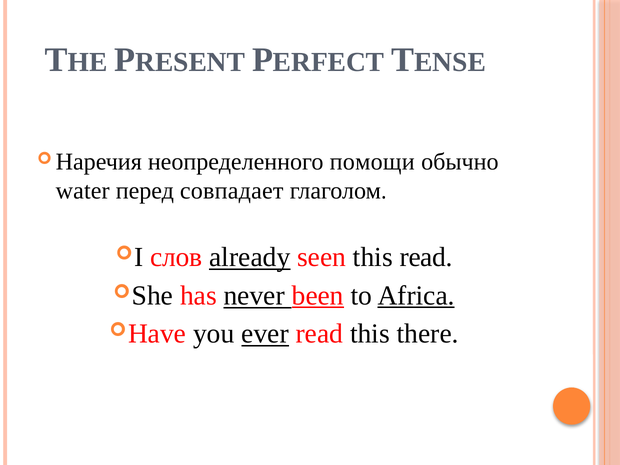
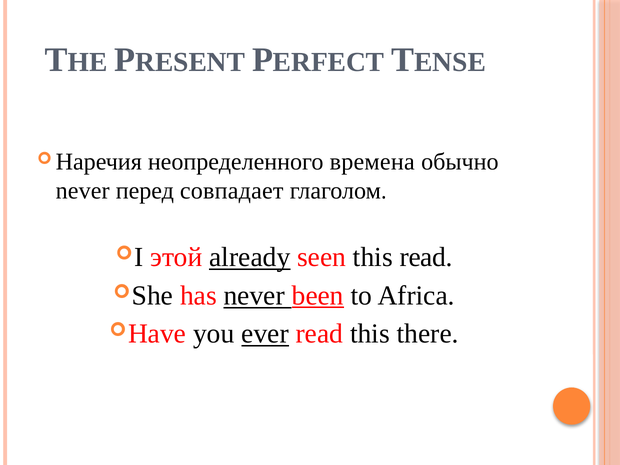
помощи: помощи -> времена
water at (83, 191): water -> never
слов: слов -> этой
Africa underline: present -> none
